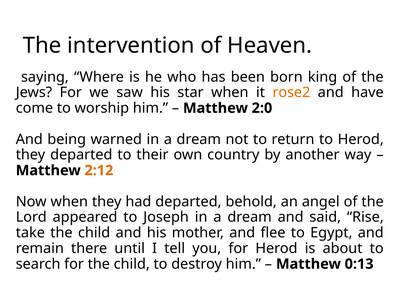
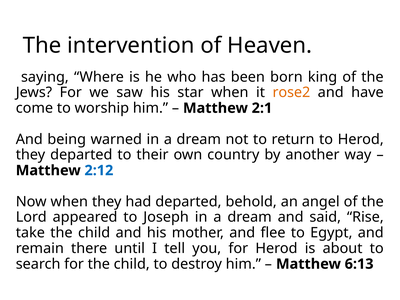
2:0: 2:0 -> 2:1
2:12 colour: orange -> blue
0:13: 0:13 -> 6:13
